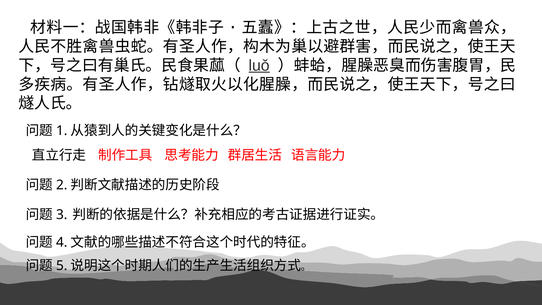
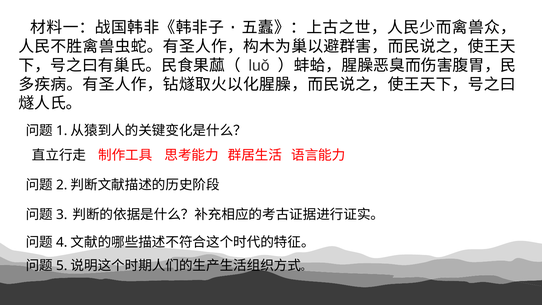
luǒ underline: present -> none
